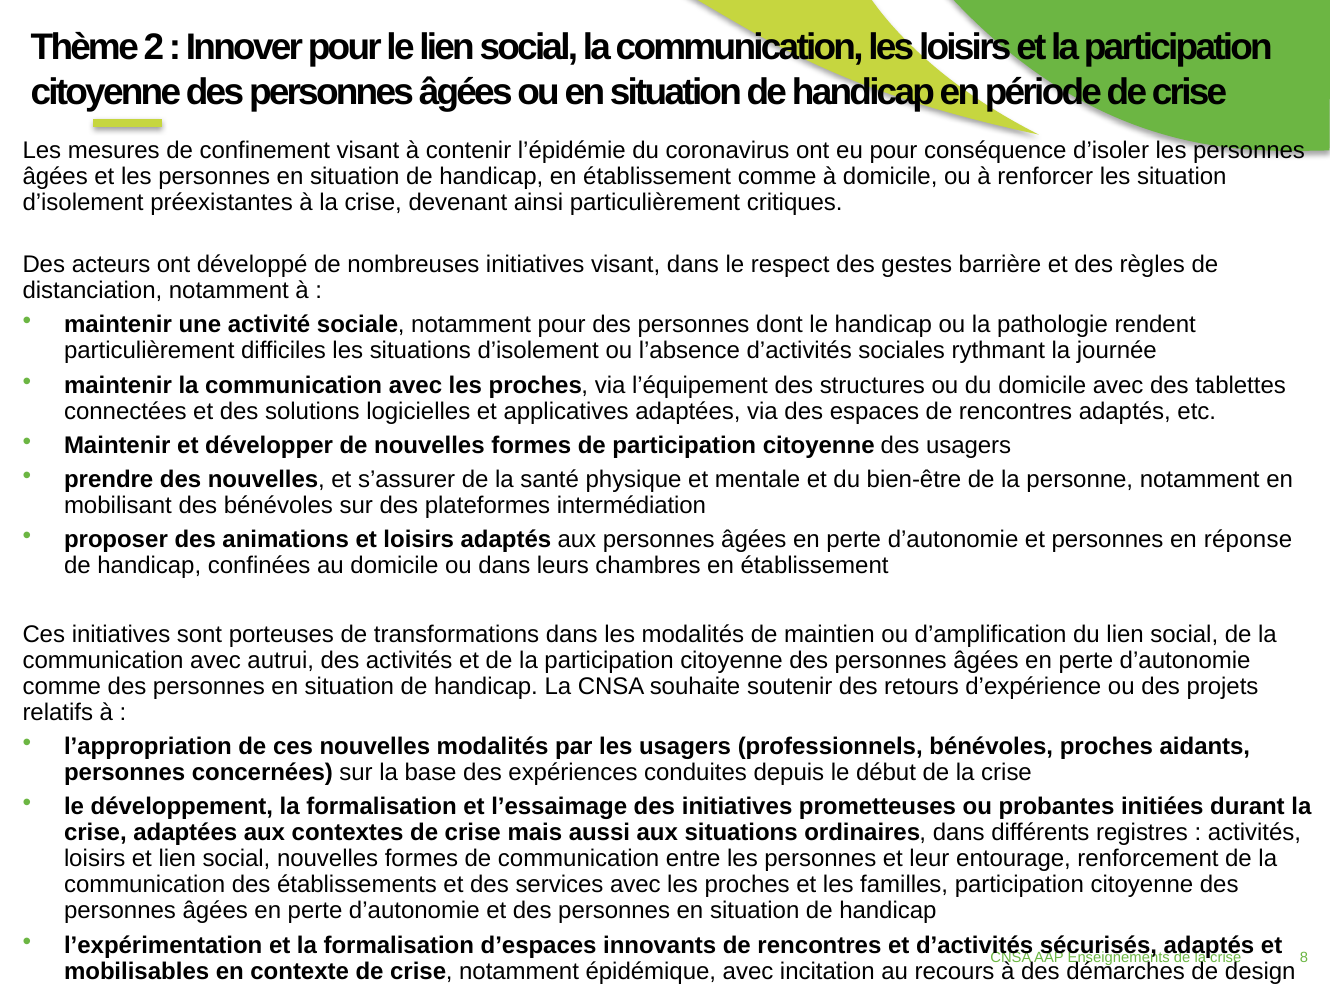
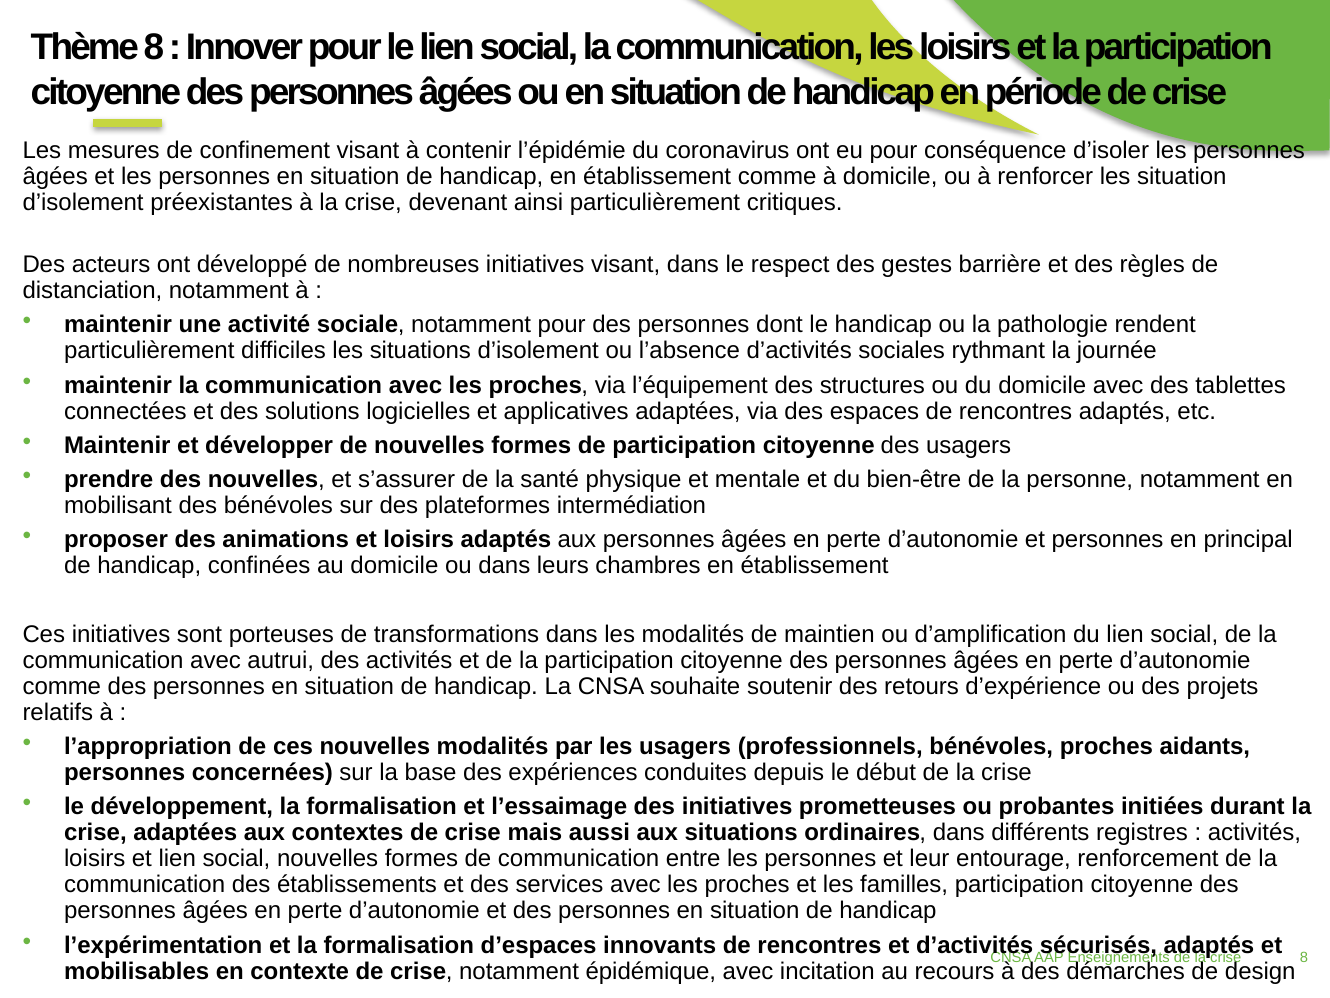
Thème 2: 2 -> 8
réponse: réponse -> principal
